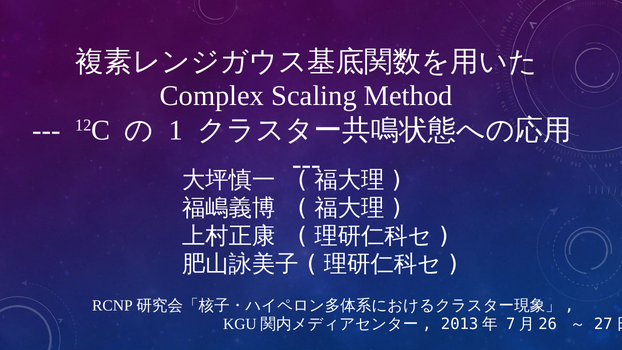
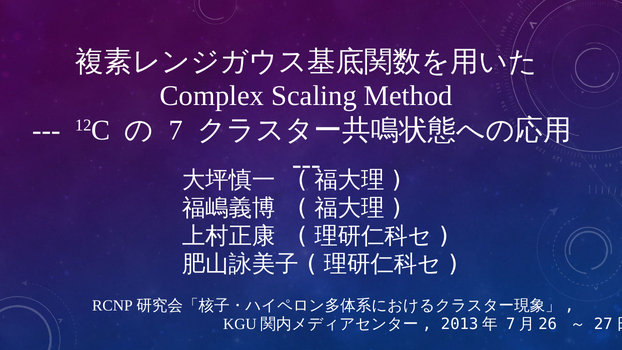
1: 1 -> 7
